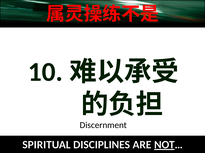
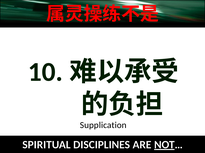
Discernment: Discernment -> Supplication
